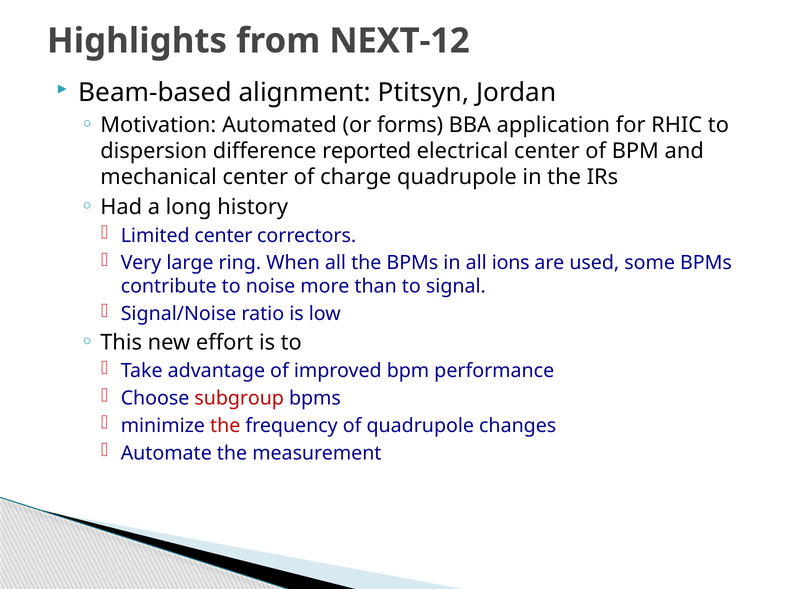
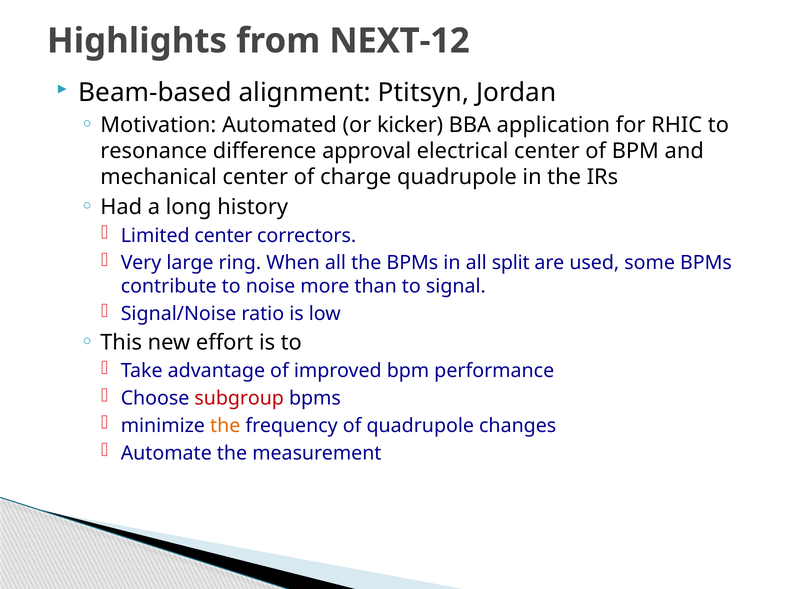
forms: forms -> kicker
dispersion: dispersion -> resonance
reported: reported -> approval
ions: ions -> split
the at (225, 425) colour: red -> orange
